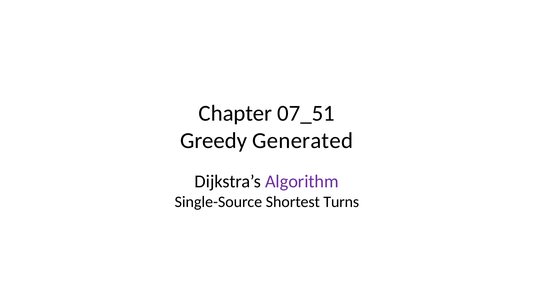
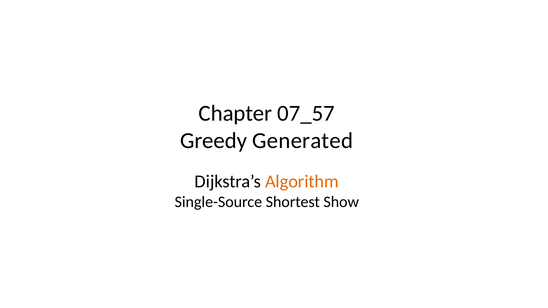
07_51: 07_51 -> 07_57
Algorithm colour: purple -> orange
Turns: Turns -> Show
